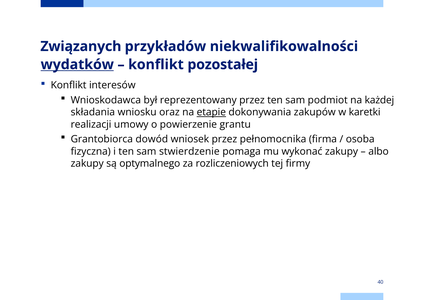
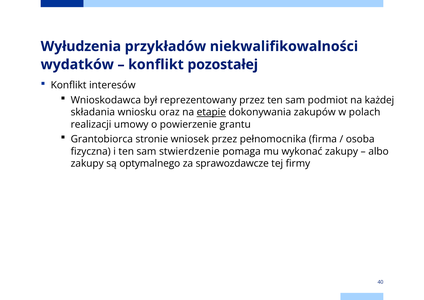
Związanych: Związanych -> Wyłudzenia
wydatków underline: present -> none
karetki: karetki -> polach
dowód: dowód -> stronie
rozliczeniowych: rozliczeniowych -> sprawozdawcze
